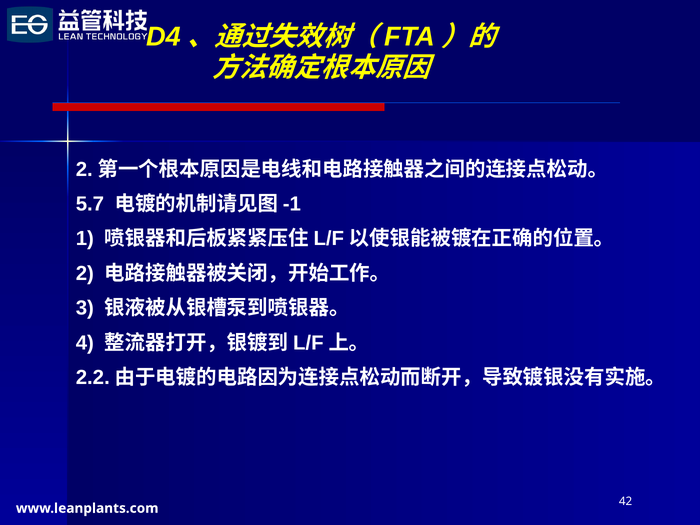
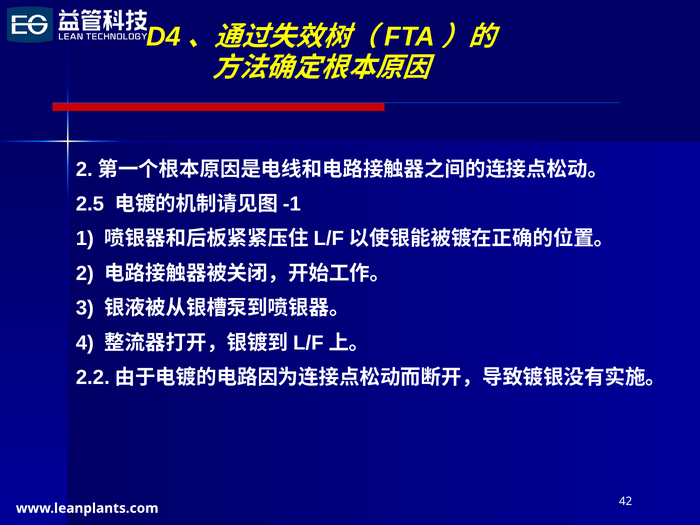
5.7: 5.7 -> 2.5
